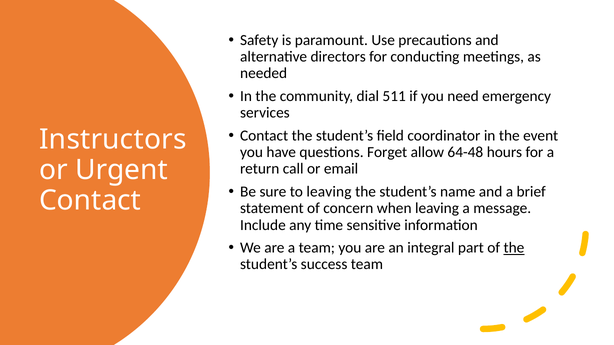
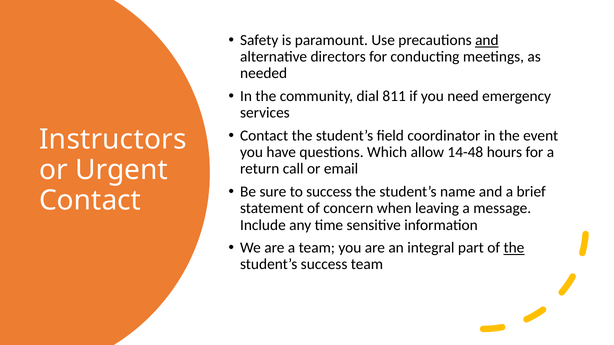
and at (487, 40) underline: none -> present
511: 511 -> 811
Forget: Forget -> Which
64-48: 64-48 -> 14-48
to leaving: leaving -> success
